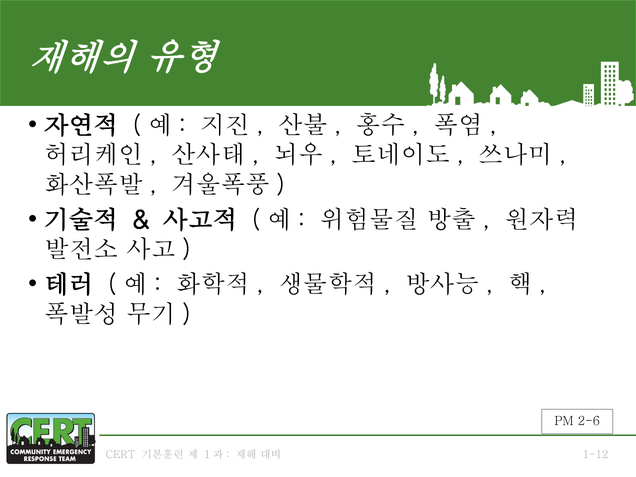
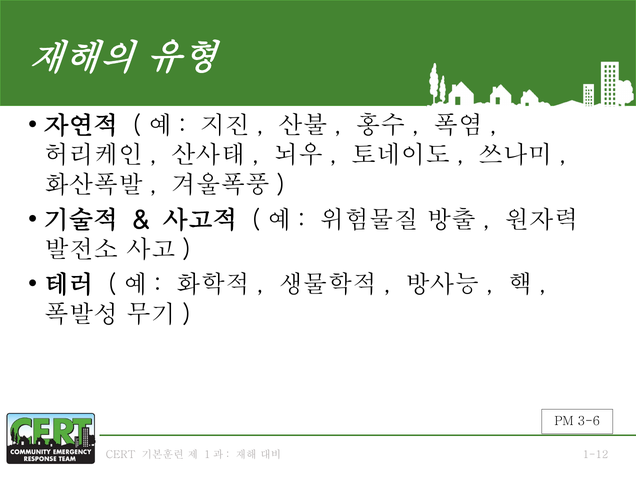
2-6: 2-6 -> 3-6
